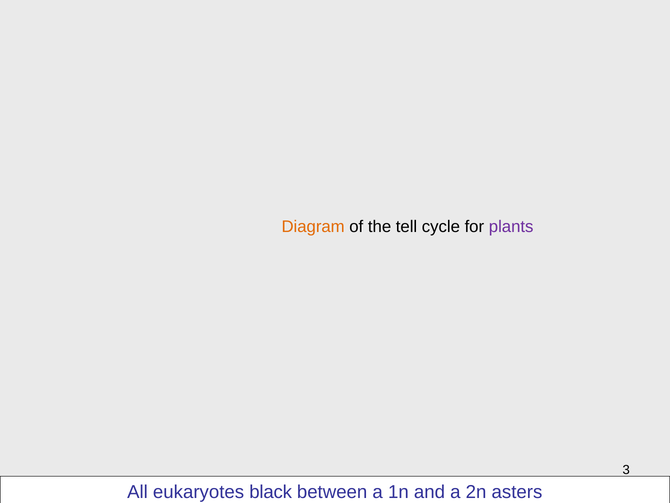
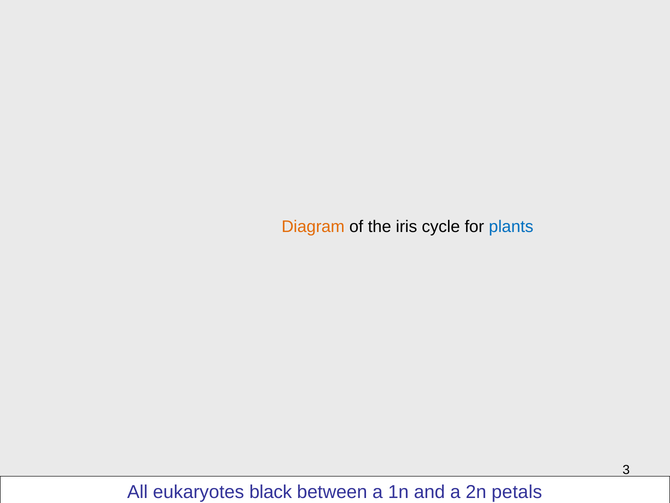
tell: tell -> iris
plants colour: purple -> blue
asters: asters -> petals
